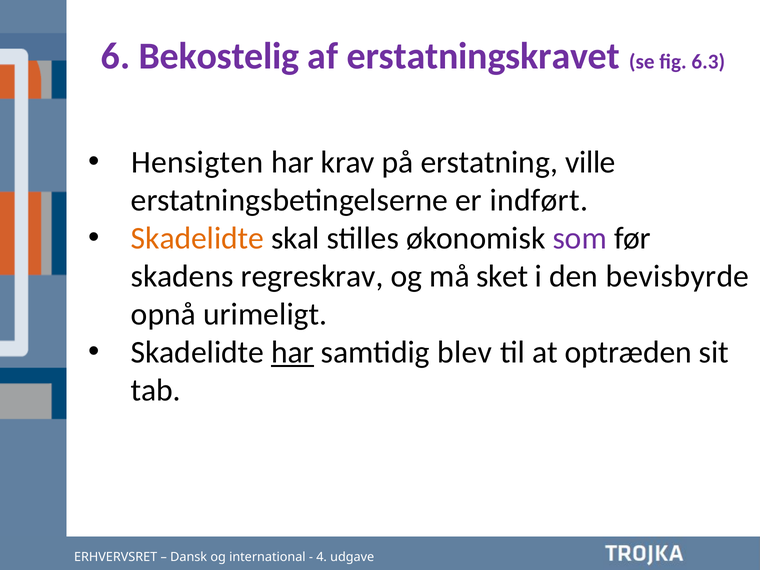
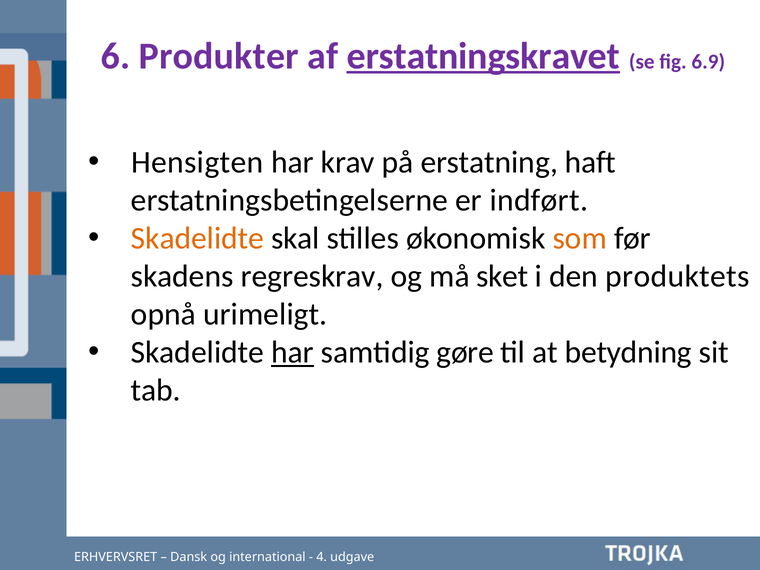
Bekostelig: Bekostelig -> Produkter
erstatningskravet underline: none -> present
6.3: 6.3 -> 6.9
ville: ville -> haft
som colour: purple -> orange
bevisbyrde: bevisbyrde -> produktets
blev: blev -> gøre
optræden: optræden -> betydning
